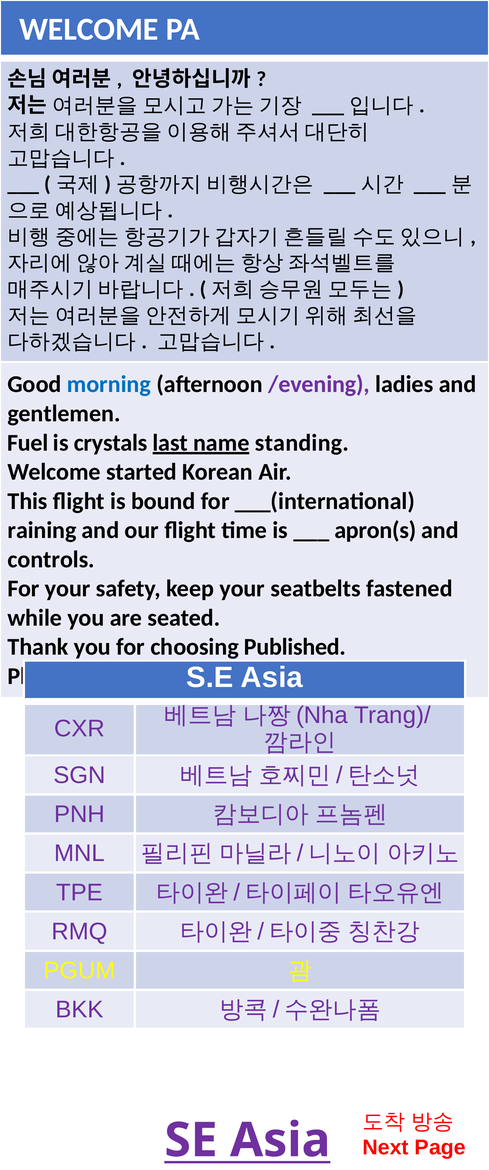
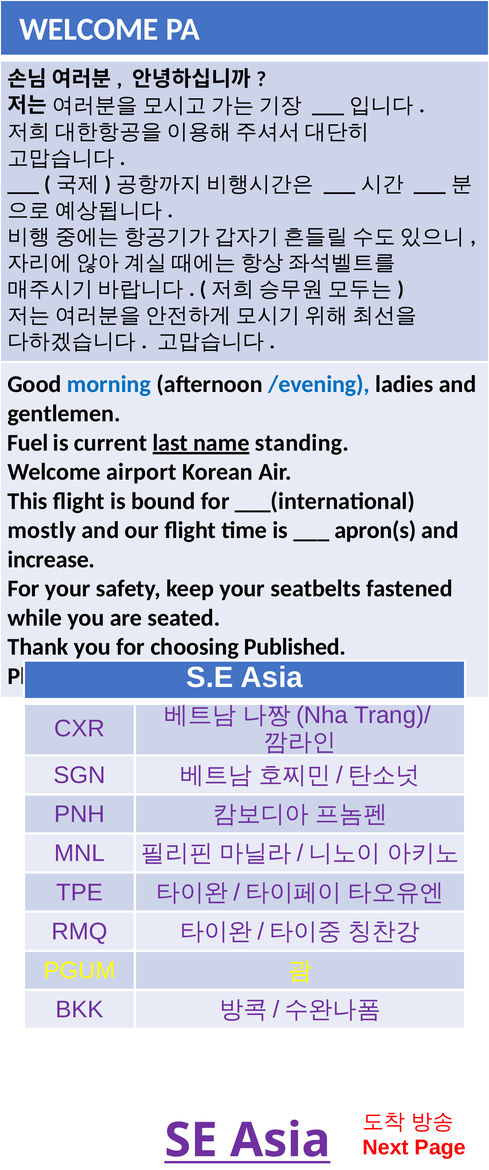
/evening colour: purple -> blue
crystals: crystals -> current
started: started -> airport
raining: raining -> mostly
controls: controls -> increase
